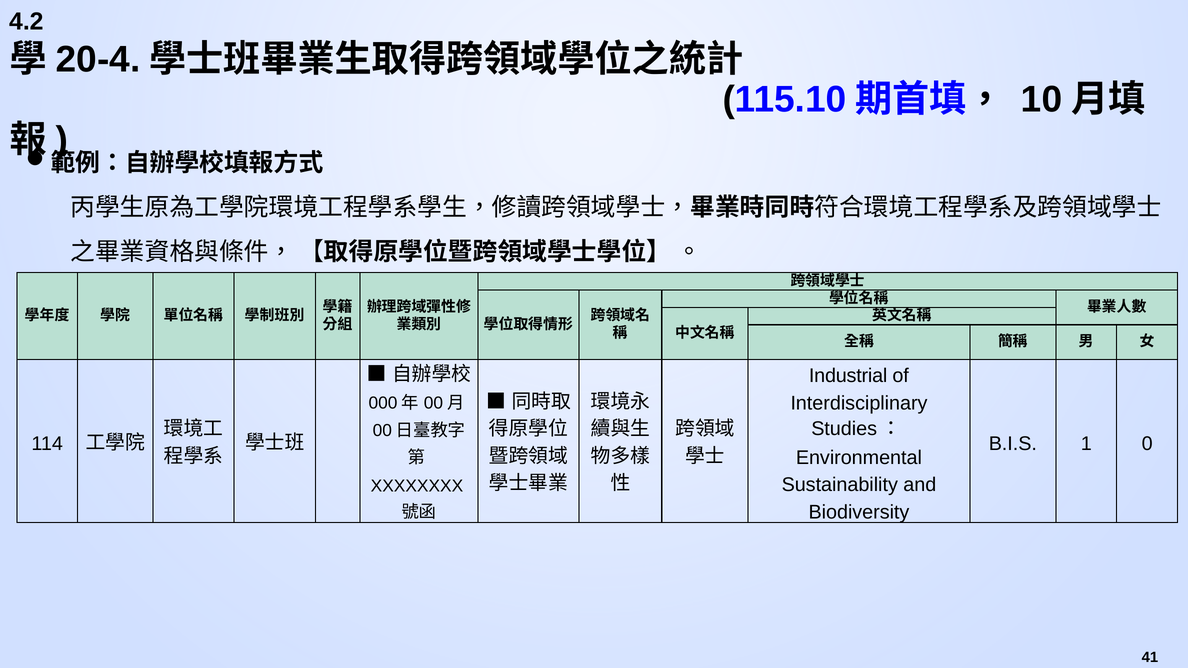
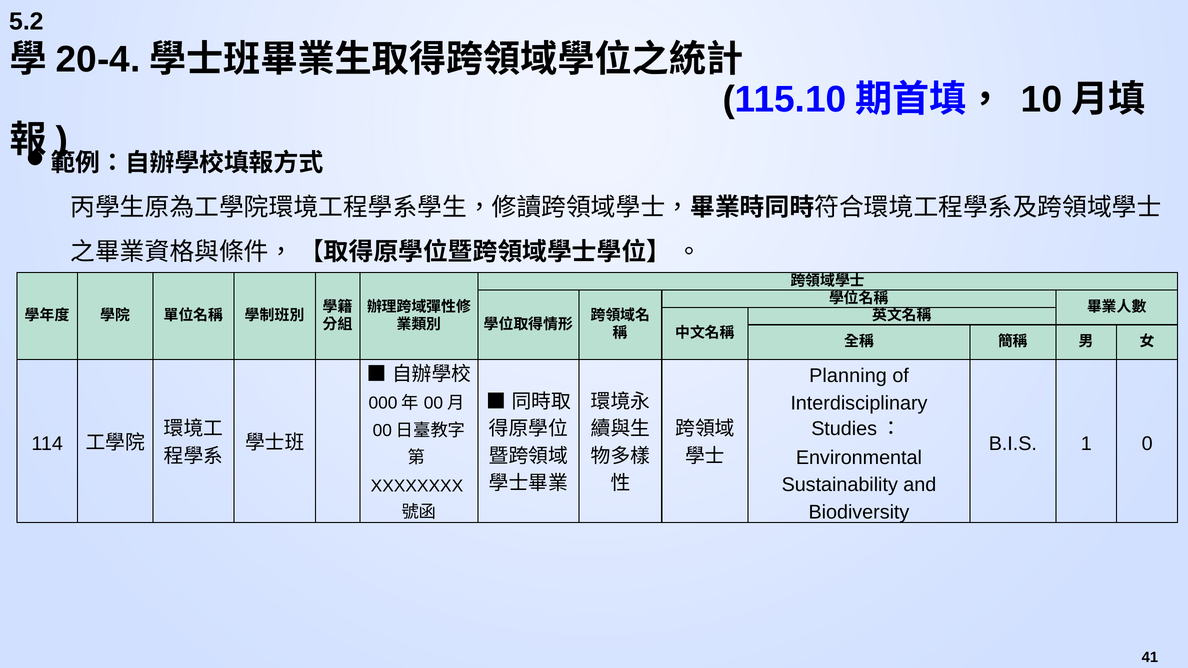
4.2: 4.2 -> 5.2
Industrial: Industrial -> Planning
